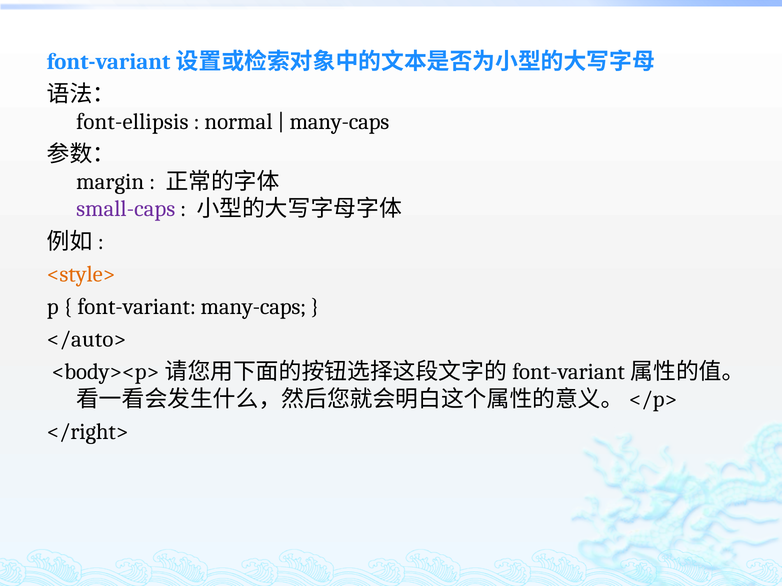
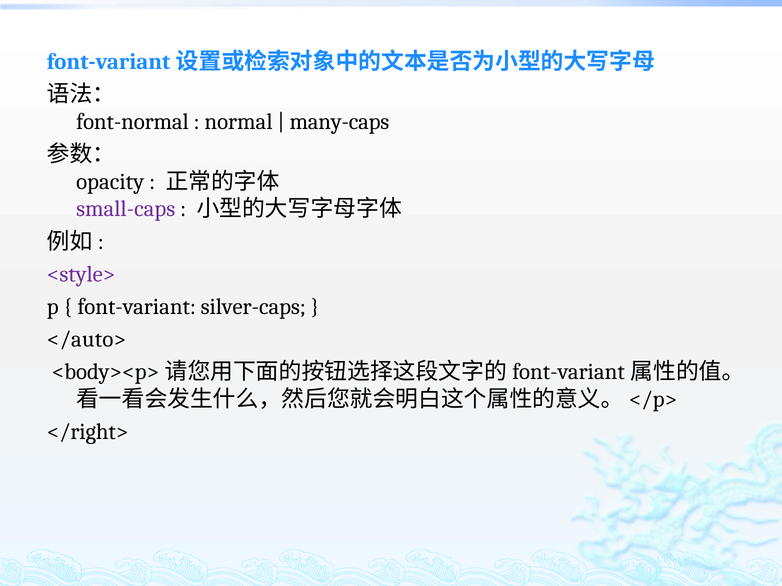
font-ellipsis: font-ellipsis -> font-normal
margin: margin -> opacity
<style> colour: orange -> purple
font-variant many-caps: many-caps -> silver-caps
